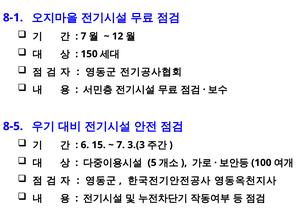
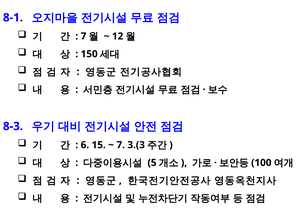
8-5: 8-5 -> 8-3
